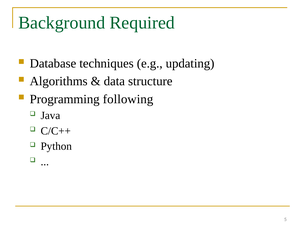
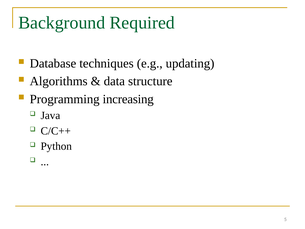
following: following -> increasing
